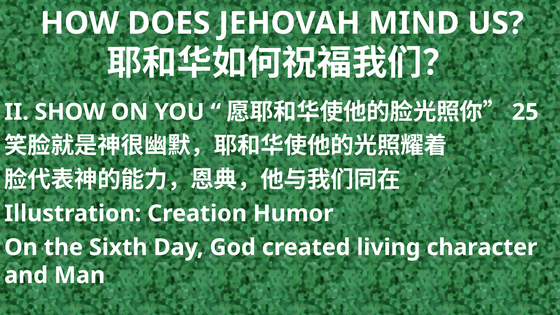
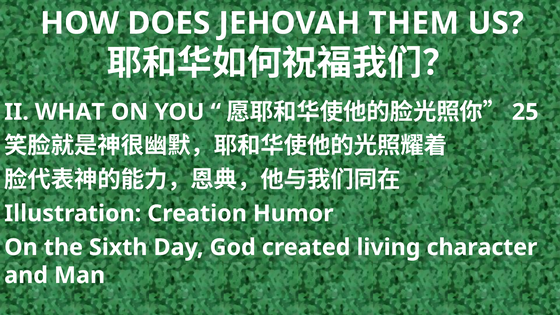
MIND: MIND -> THEM
SHOW: SHOW -> WHAT
